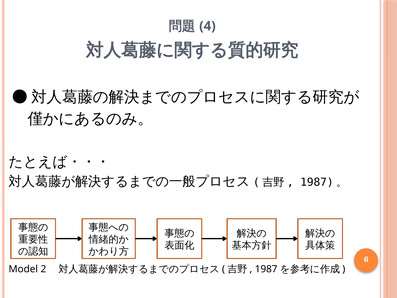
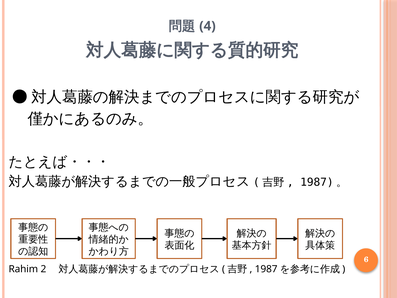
Model: Model -> Rahim
